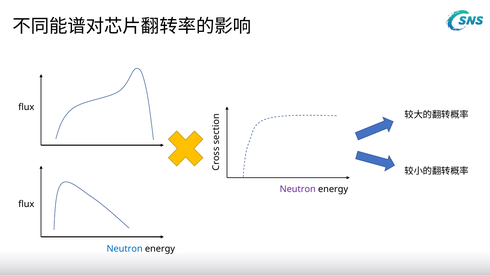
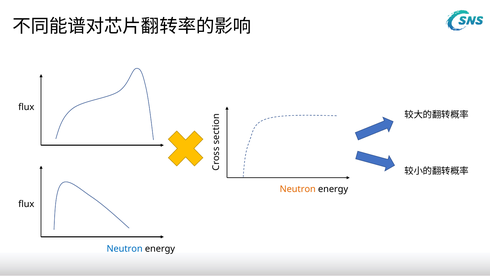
Neutron at (298, 189) colour: purple -> orange
